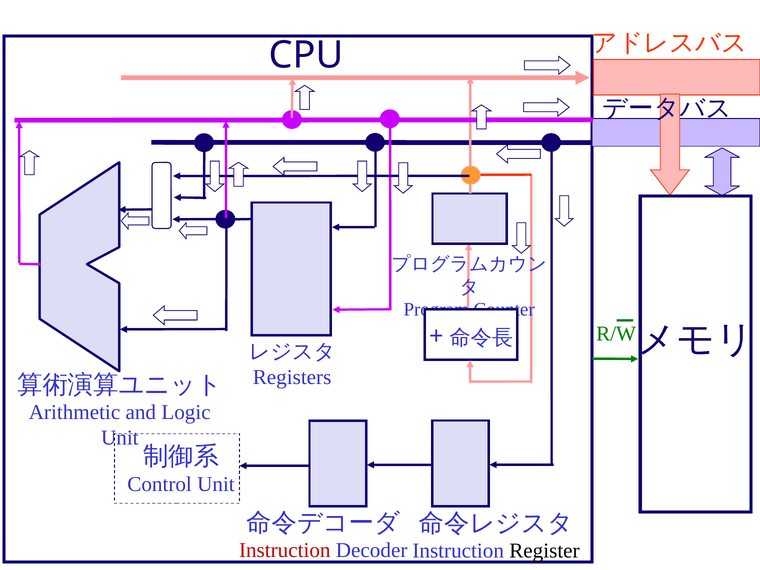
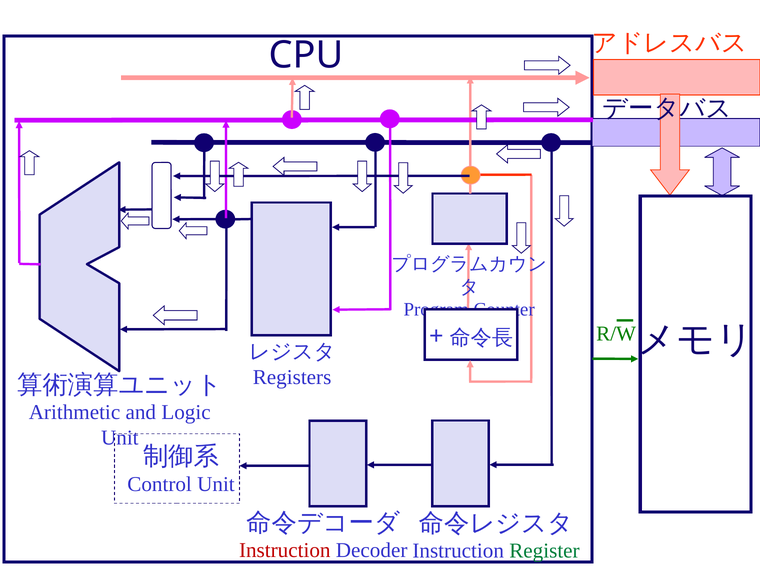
Register colour: black -> green
